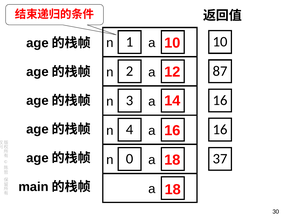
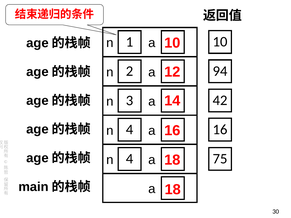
87: 87 -> 94
16 at (220, 100): 16 -> 42
0 at (130, 159): 0 -> 4
37: 37 -> 75
